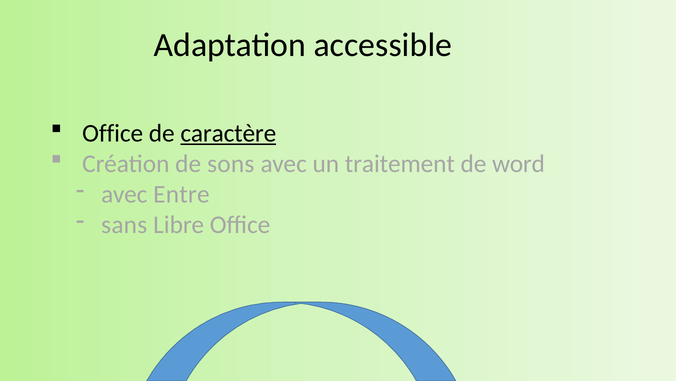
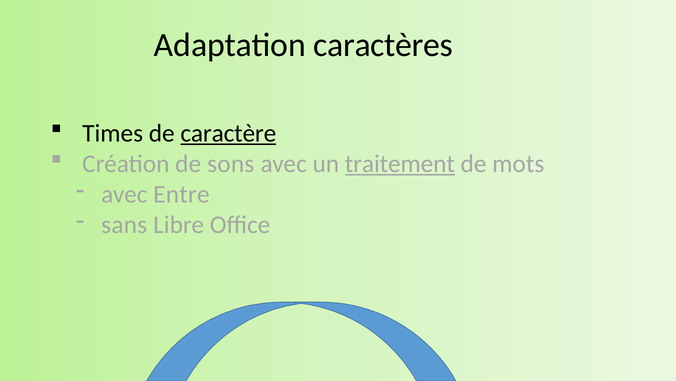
accessible: accessible -> caractères
Office at (113, 133): Office -> Times
traitement underline: none -> present
word: word -> mots
